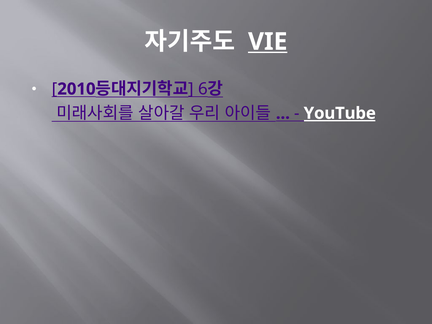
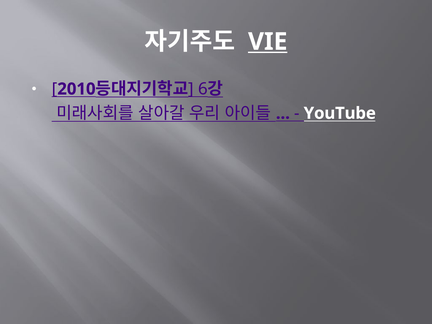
YouTube underline: present -> none
